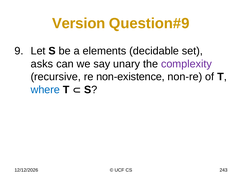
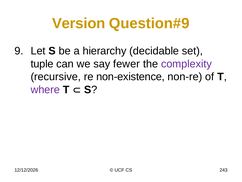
elements: elements -> hierarchy
asks: asks -> tuple
unary: unary -> fewer
where colour: blue -> purple
